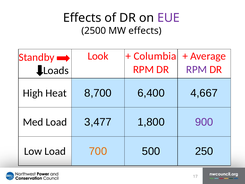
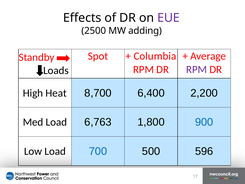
MW effects: effects -> adding
Look: Look -> Spot
4,667: 4,667 -> 2,200
3,477: 3,477 -> 6,763
900 colour: purple -> blue
700 colour: orange -> blue
250: 250 -> 596
